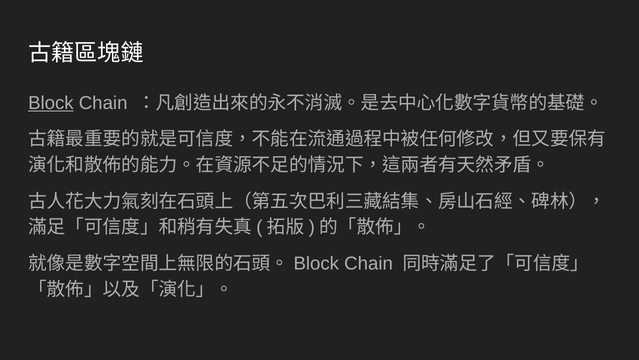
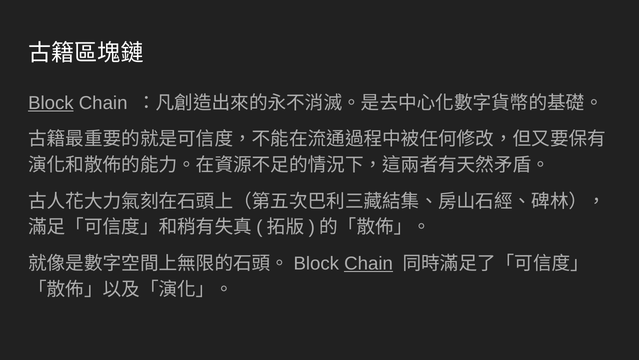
Chain at (369, 263) underline: none -> present
